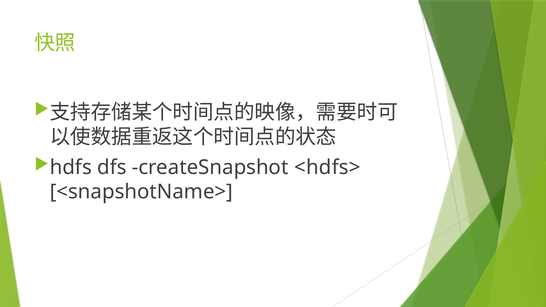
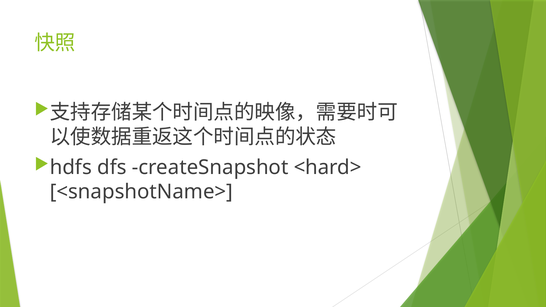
<hdfs>: <hdfs> -> <hard>
